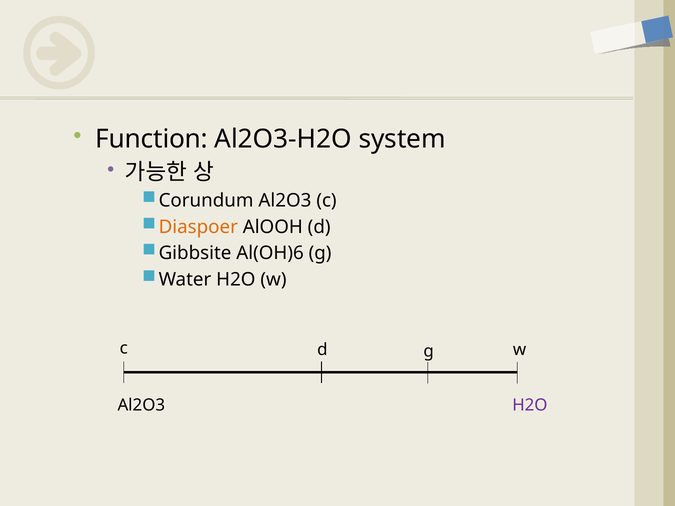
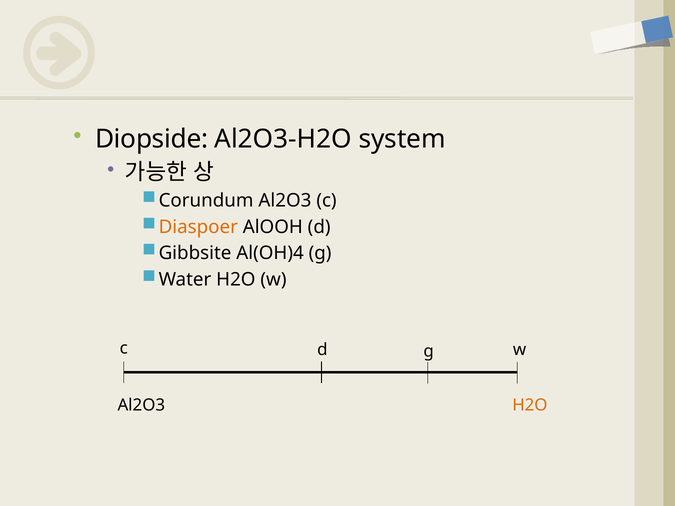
Function: Function -> Diopside
Al(OH)6: Al(OH)6 -> Al(OH)4
H2O at (530, 405) colour: purple -> orange
